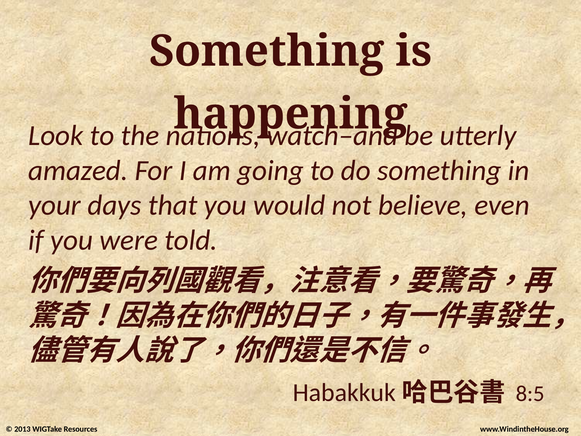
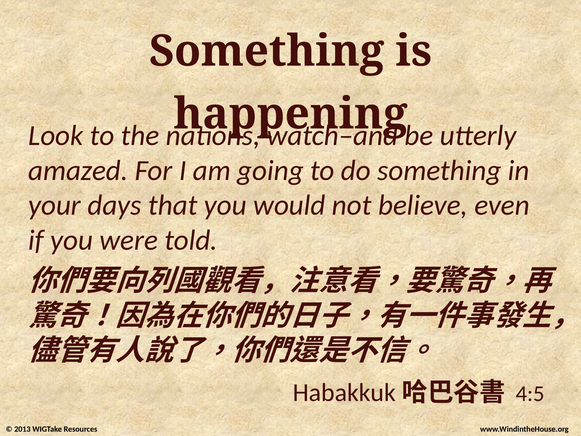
8:5: 8:5 -> 4:5
